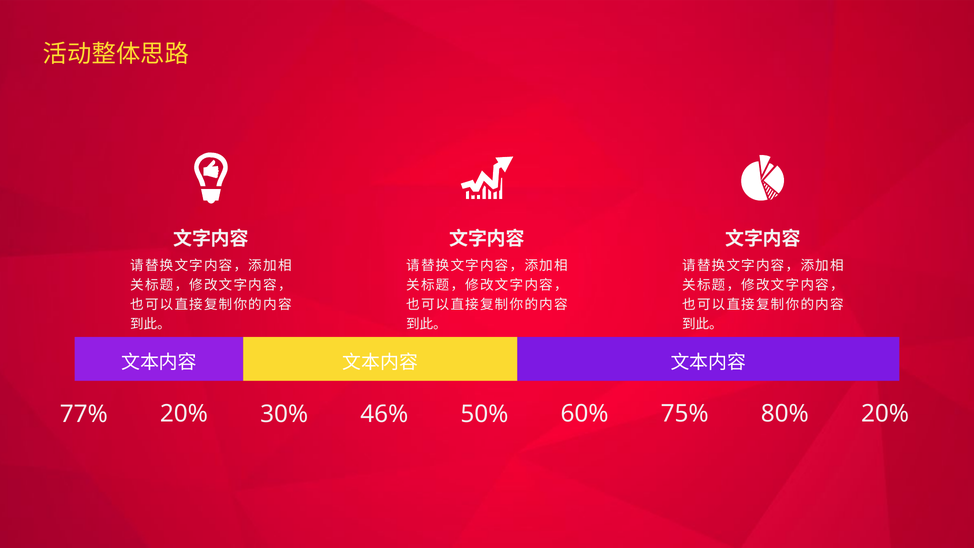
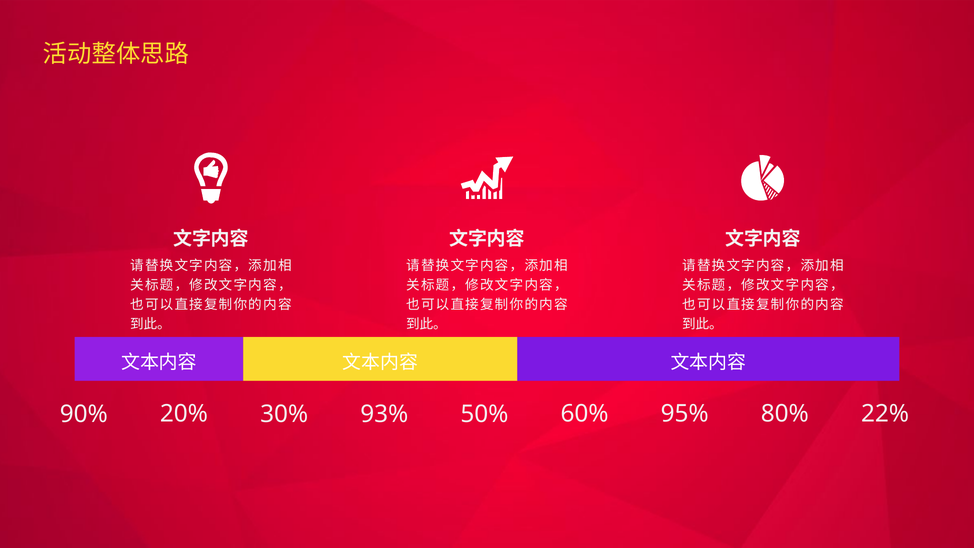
77%: 77% -> 90%
46%: 46% -> 93%
75%: 75% -> 95%
80% 20%: 20% -> 22%
